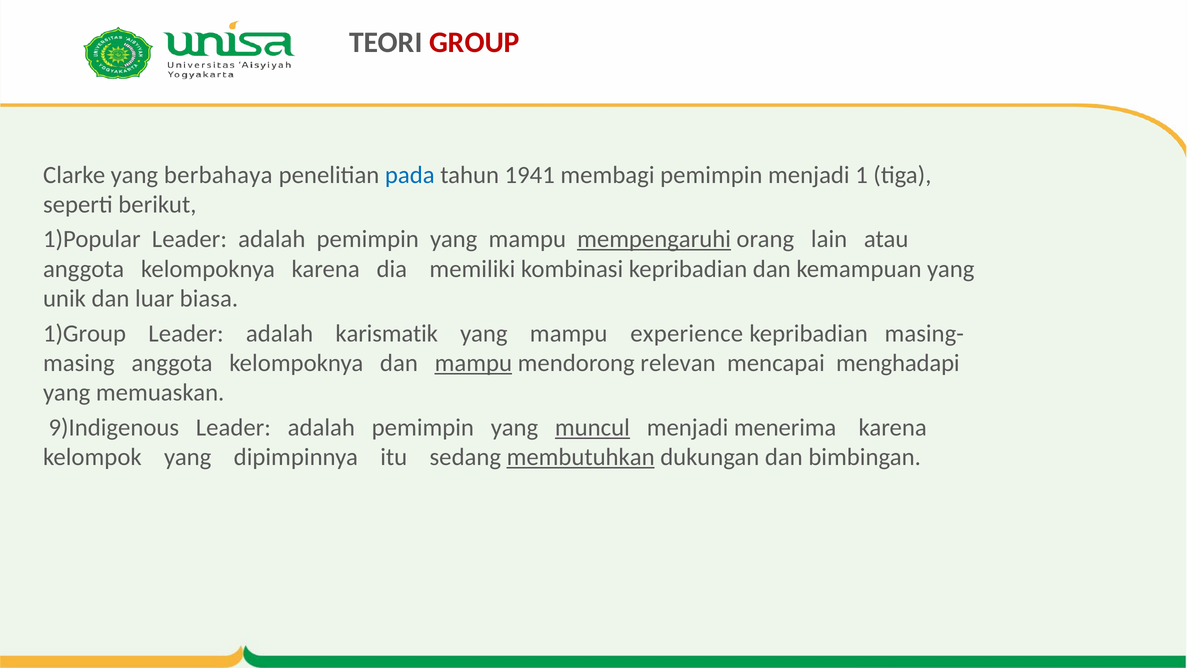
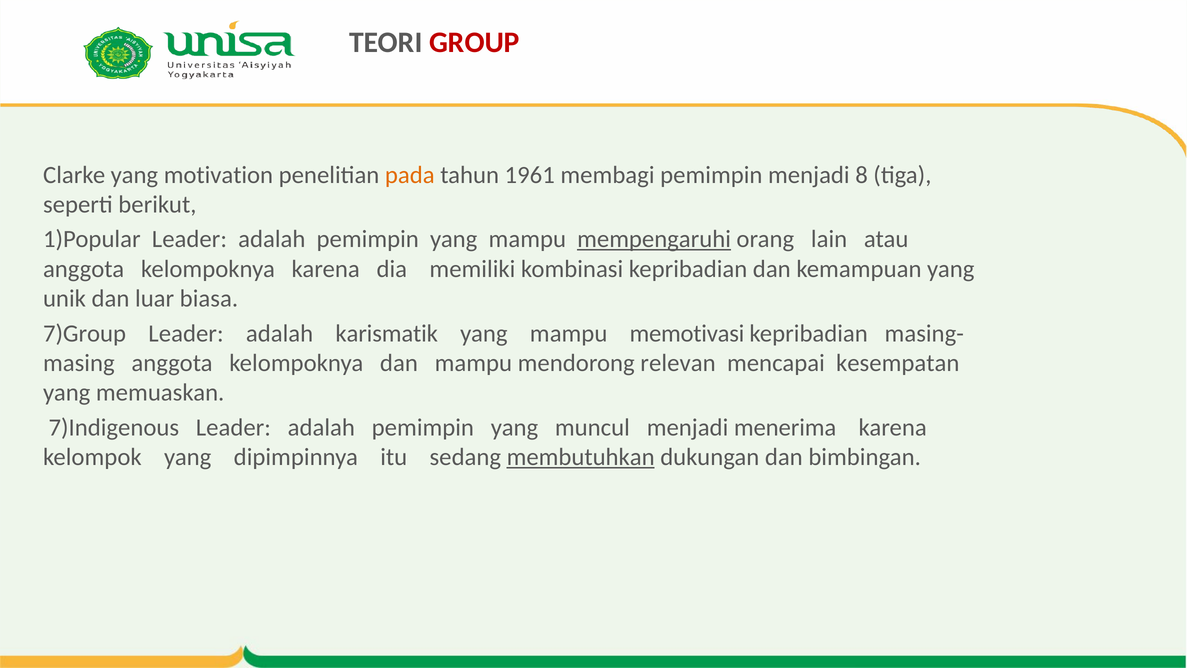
berbahaya: berbahaya -> motivation
pada colour: blue -> orange
1941: 1941 -> 1961
1: 1 -> 8
1)Group: 1)Group -> 7)Group
experience: experience -> memotivasi
mampu at (473, 363) underline: present -> none
menghadapi: menghadapi -> kesempatan
9)Indigenous: 9)Indigenous -> 7)Indigenous
muncul underline: present -> none
